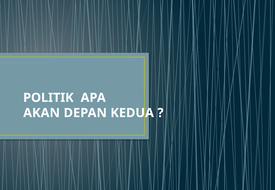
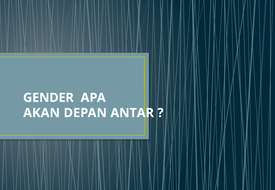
POLITIK: POLITIK -> GENDER
KEDUA: KEDUA -> ANTAR
